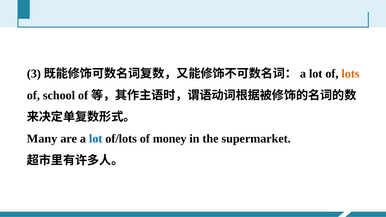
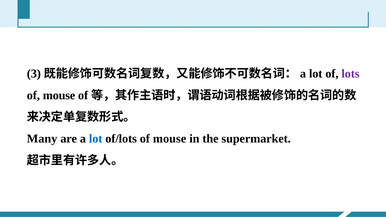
lots colour: orange -> purple
school at (59, 95): school -> mouse
of/lots of money: money -> mouse
